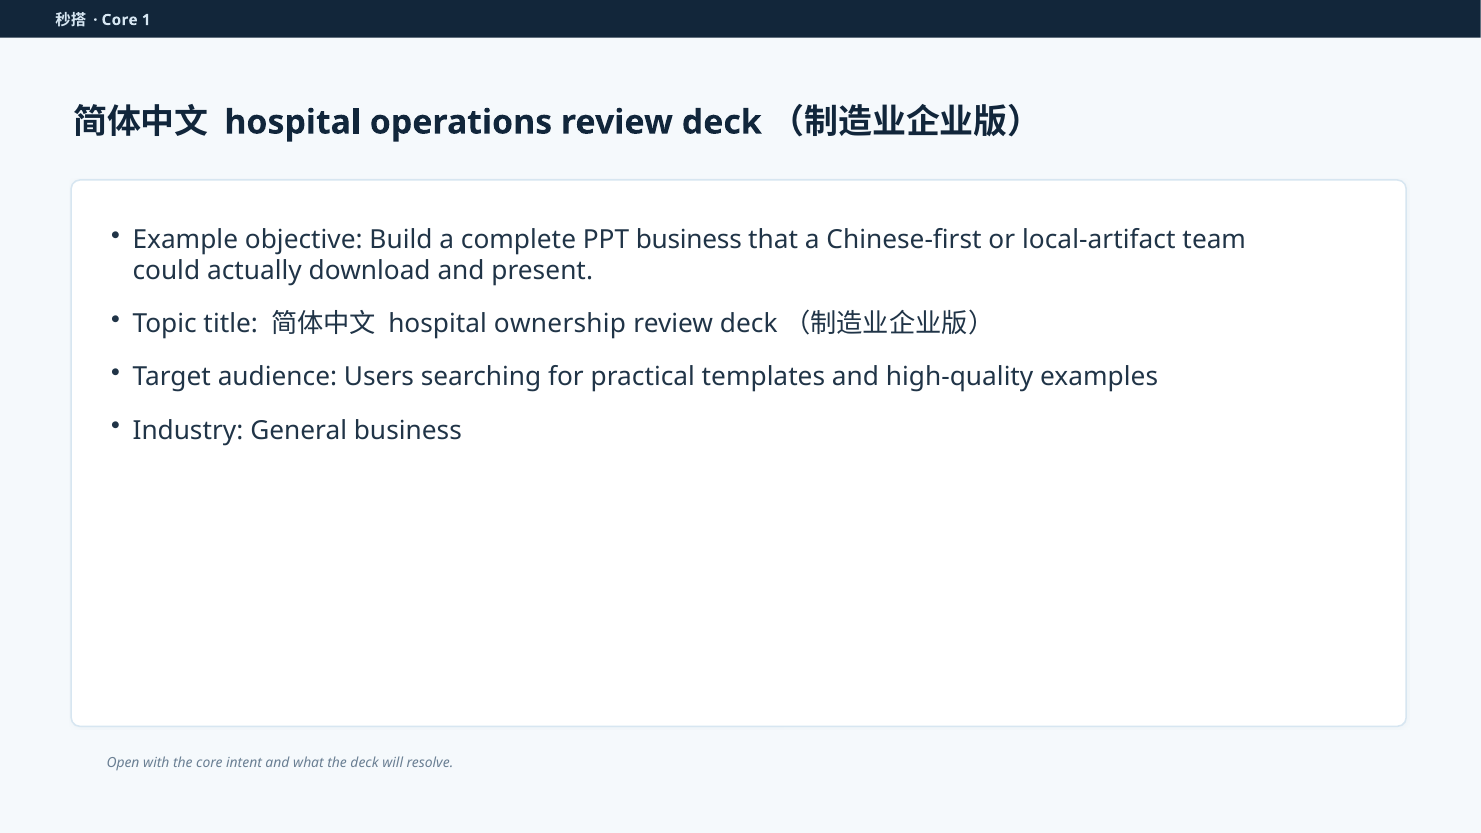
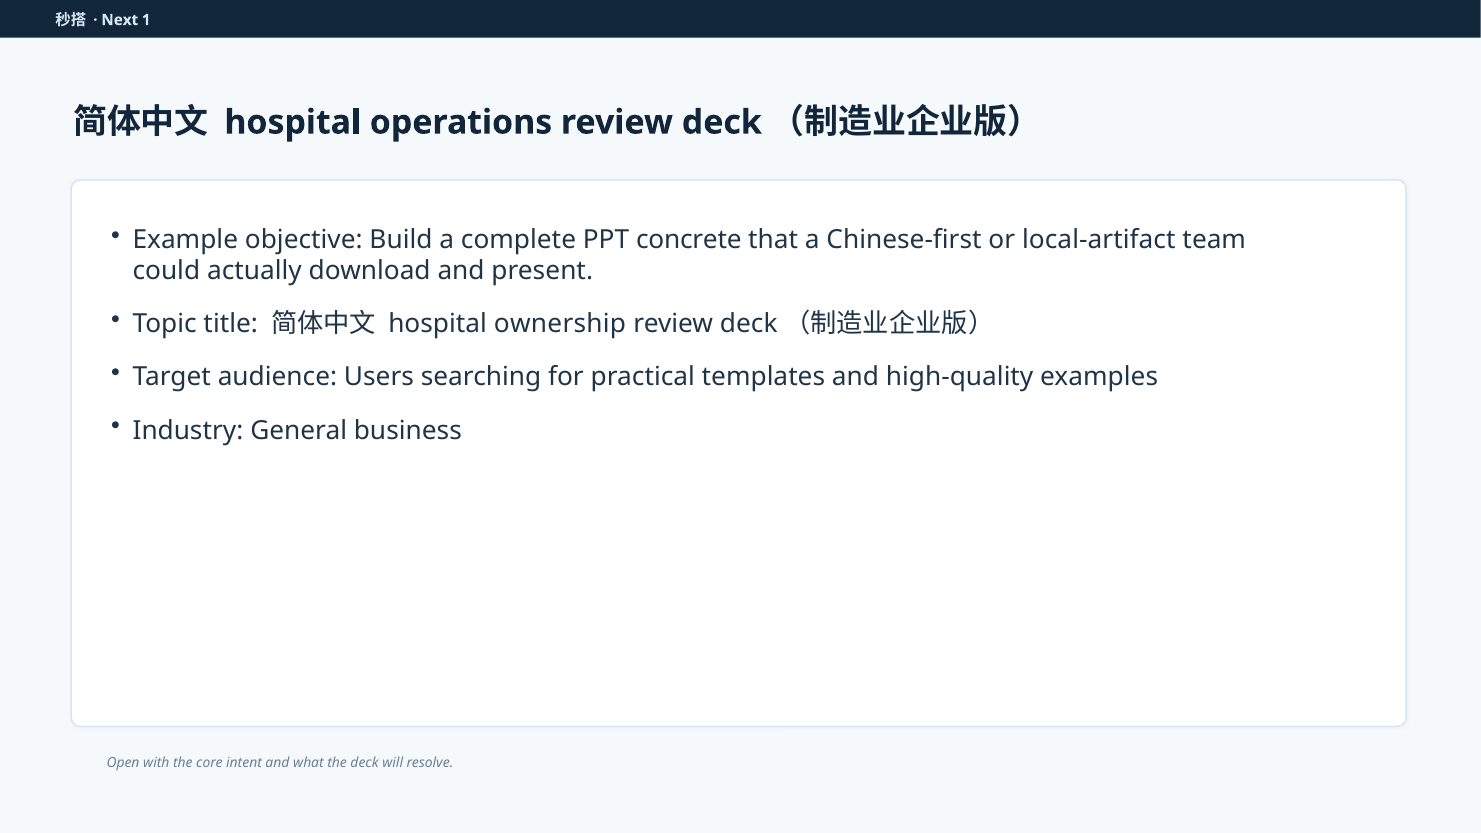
Core at (120, 20): Core -> Next
PPT business: business -> concrete
